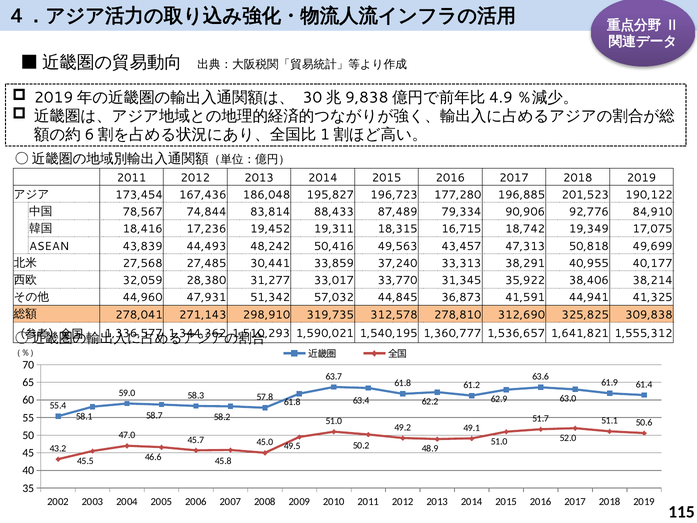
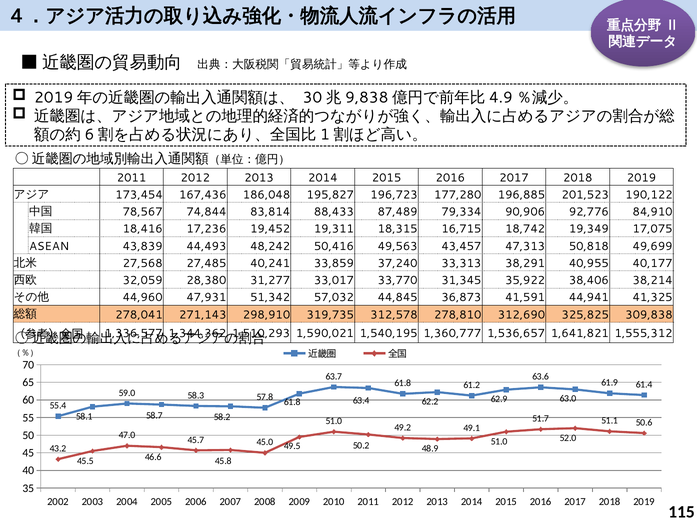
30,441: 30,441 -> 40,241
